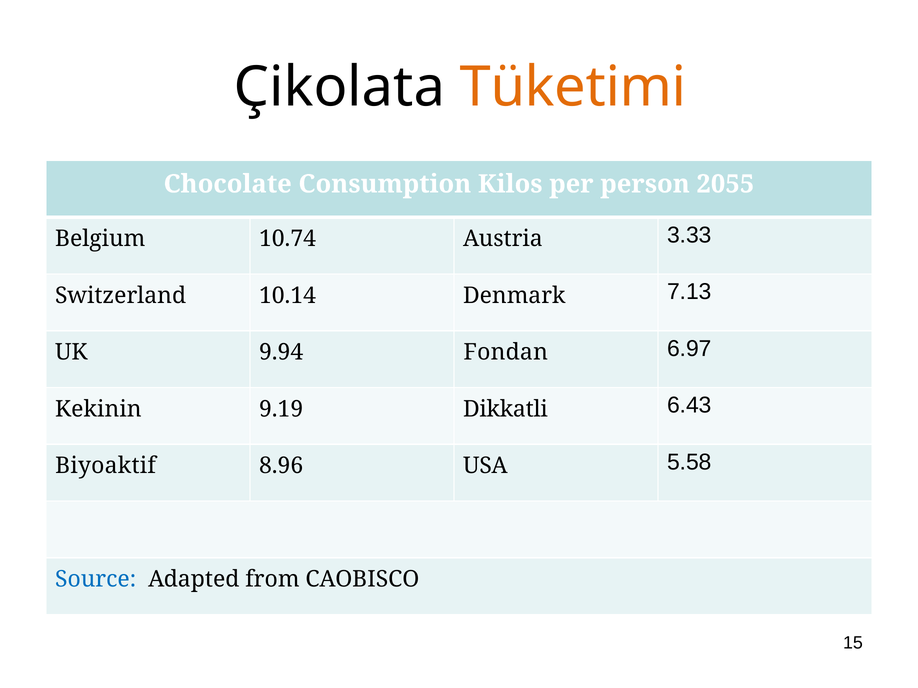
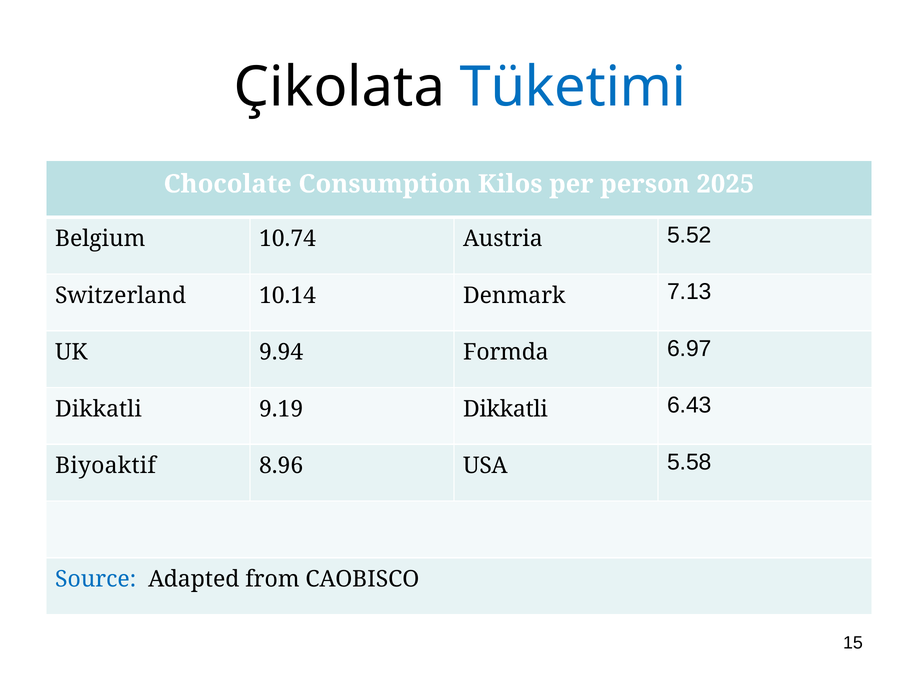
Tüketimi colour: orange -> blue
2055: 2055 -> 2025
3.33: 3.33 -> 5.52
Fondan: Fondan -> Formda
Kekinin at (98, 409): Kekinin -> Dikkatli
